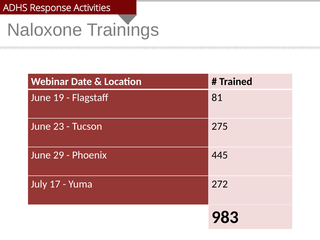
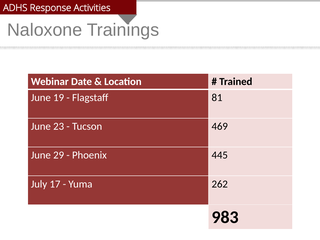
275: 275 -> 469
272: 272 -> 262
